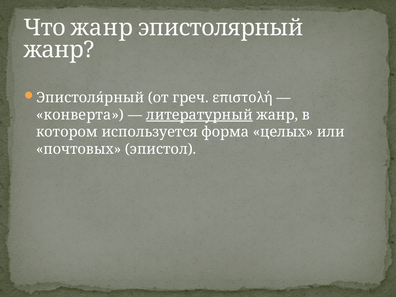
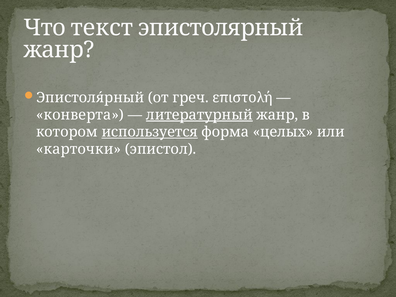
Что жанр: жанр -> текст
используется underline: none -> present
почтовых: почтовых -> карточки
